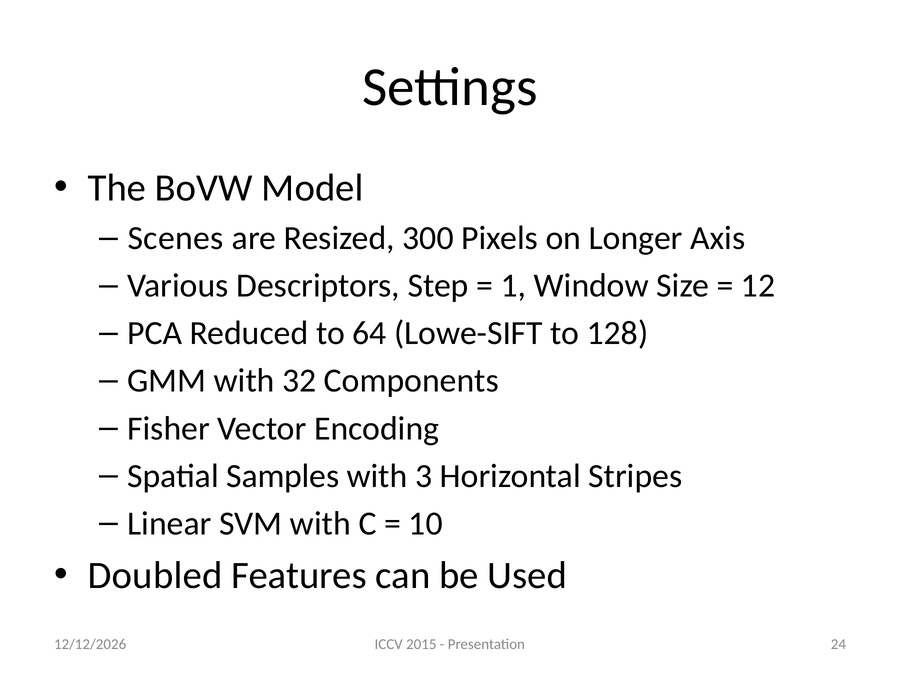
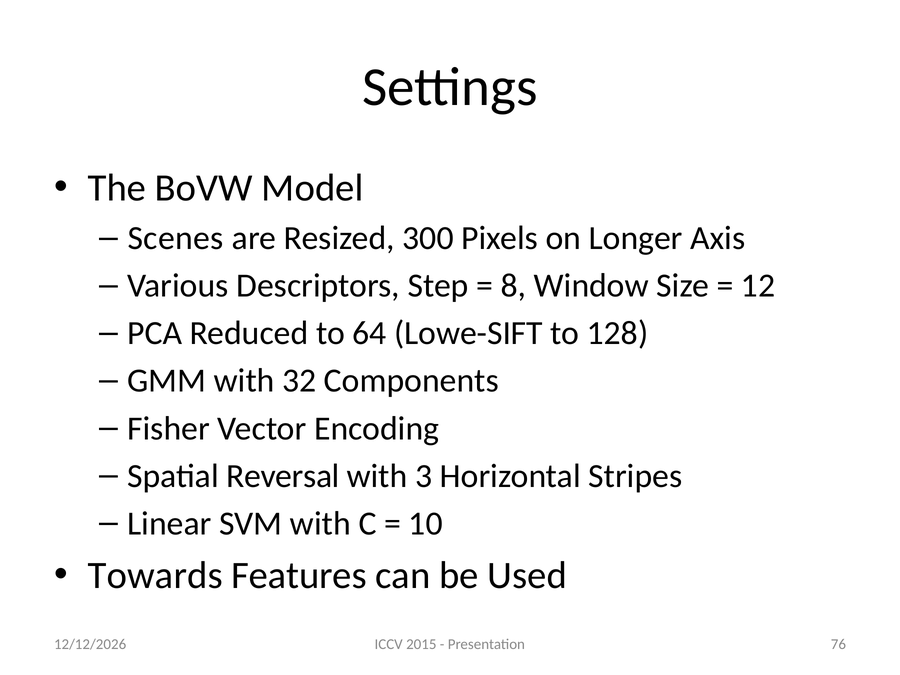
1: 1 -> 8
Samples: Samples -> Reversal
Doubled: Doubled -> Towards
24: 24 -> 76
